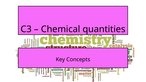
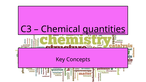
quantities underline: none -> present
